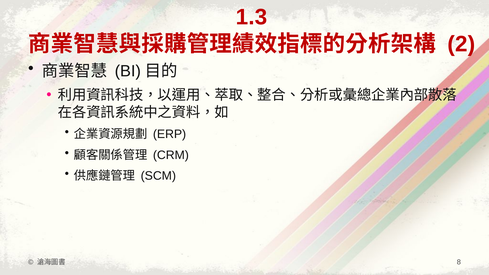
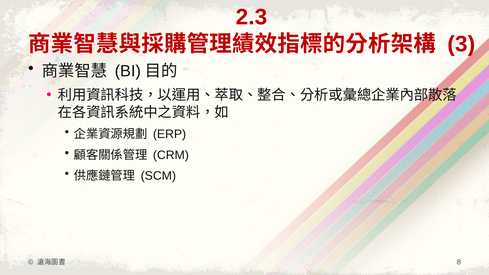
1.3: 1.3 -> 2.3
2: 2 -> 3
